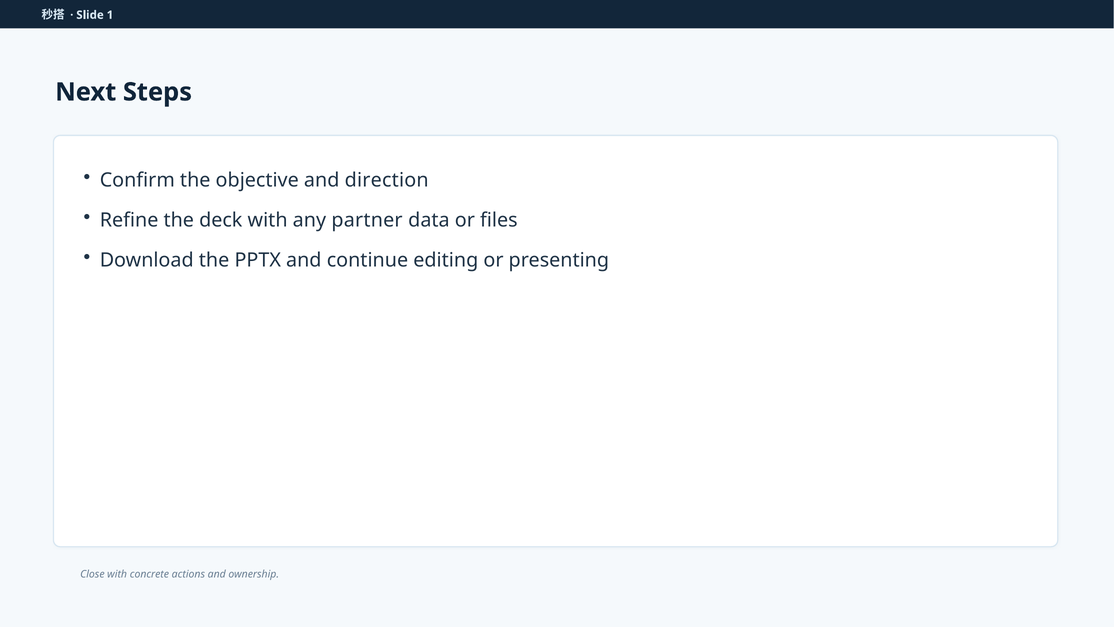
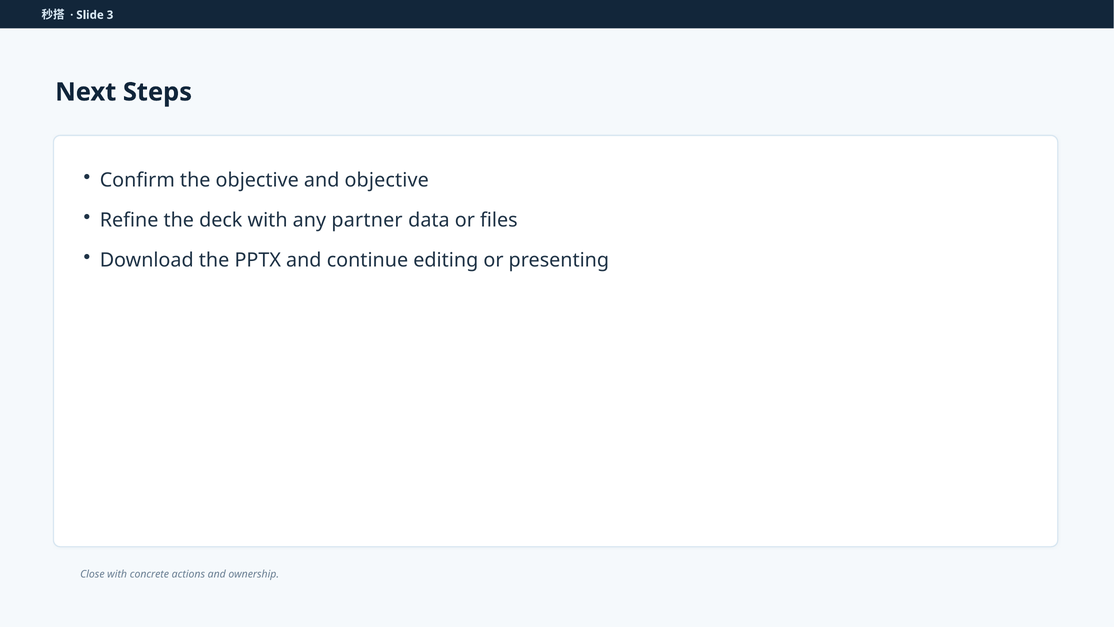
1: 1 -> 3
and direction: direction -> objective
